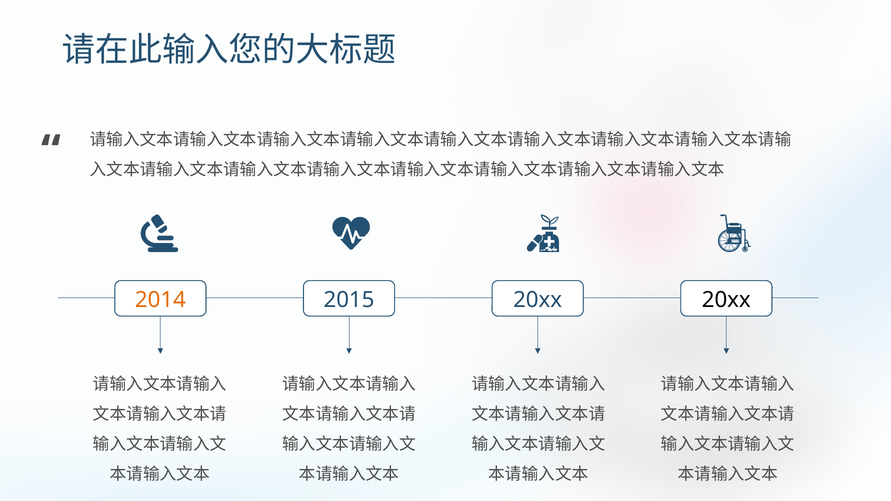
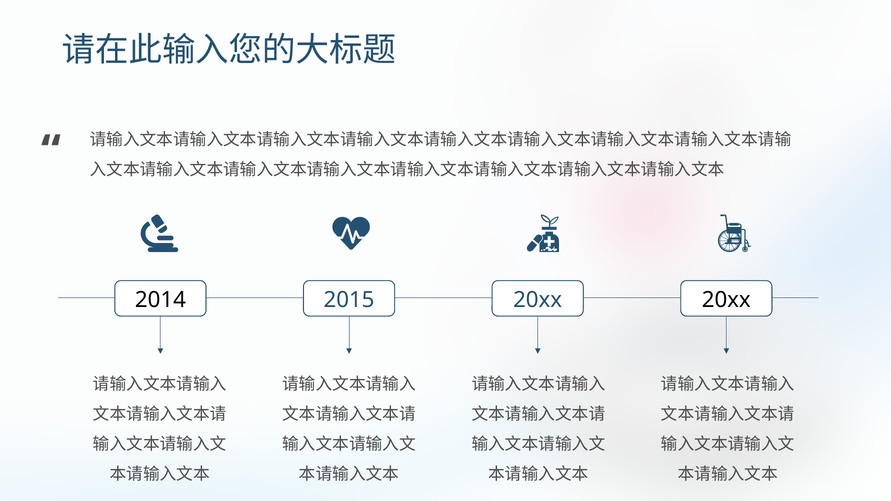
2014 colour: orange -> black
